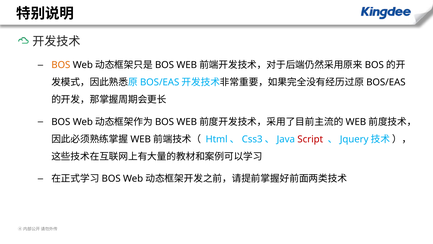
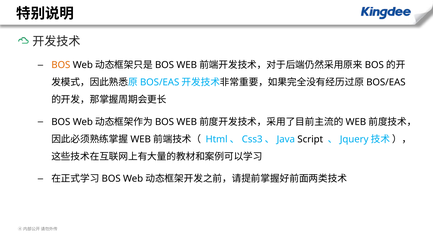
Script colour: red -> black
